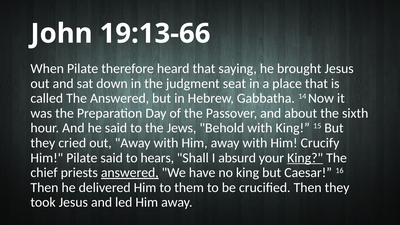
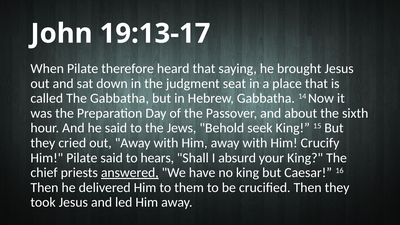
19:13-66: 19:13-66 -> 19:13-17
The Answered: Answered -> Gabbatha
Behold with: with -> seek
King at (305, 158) underline: present -> none
